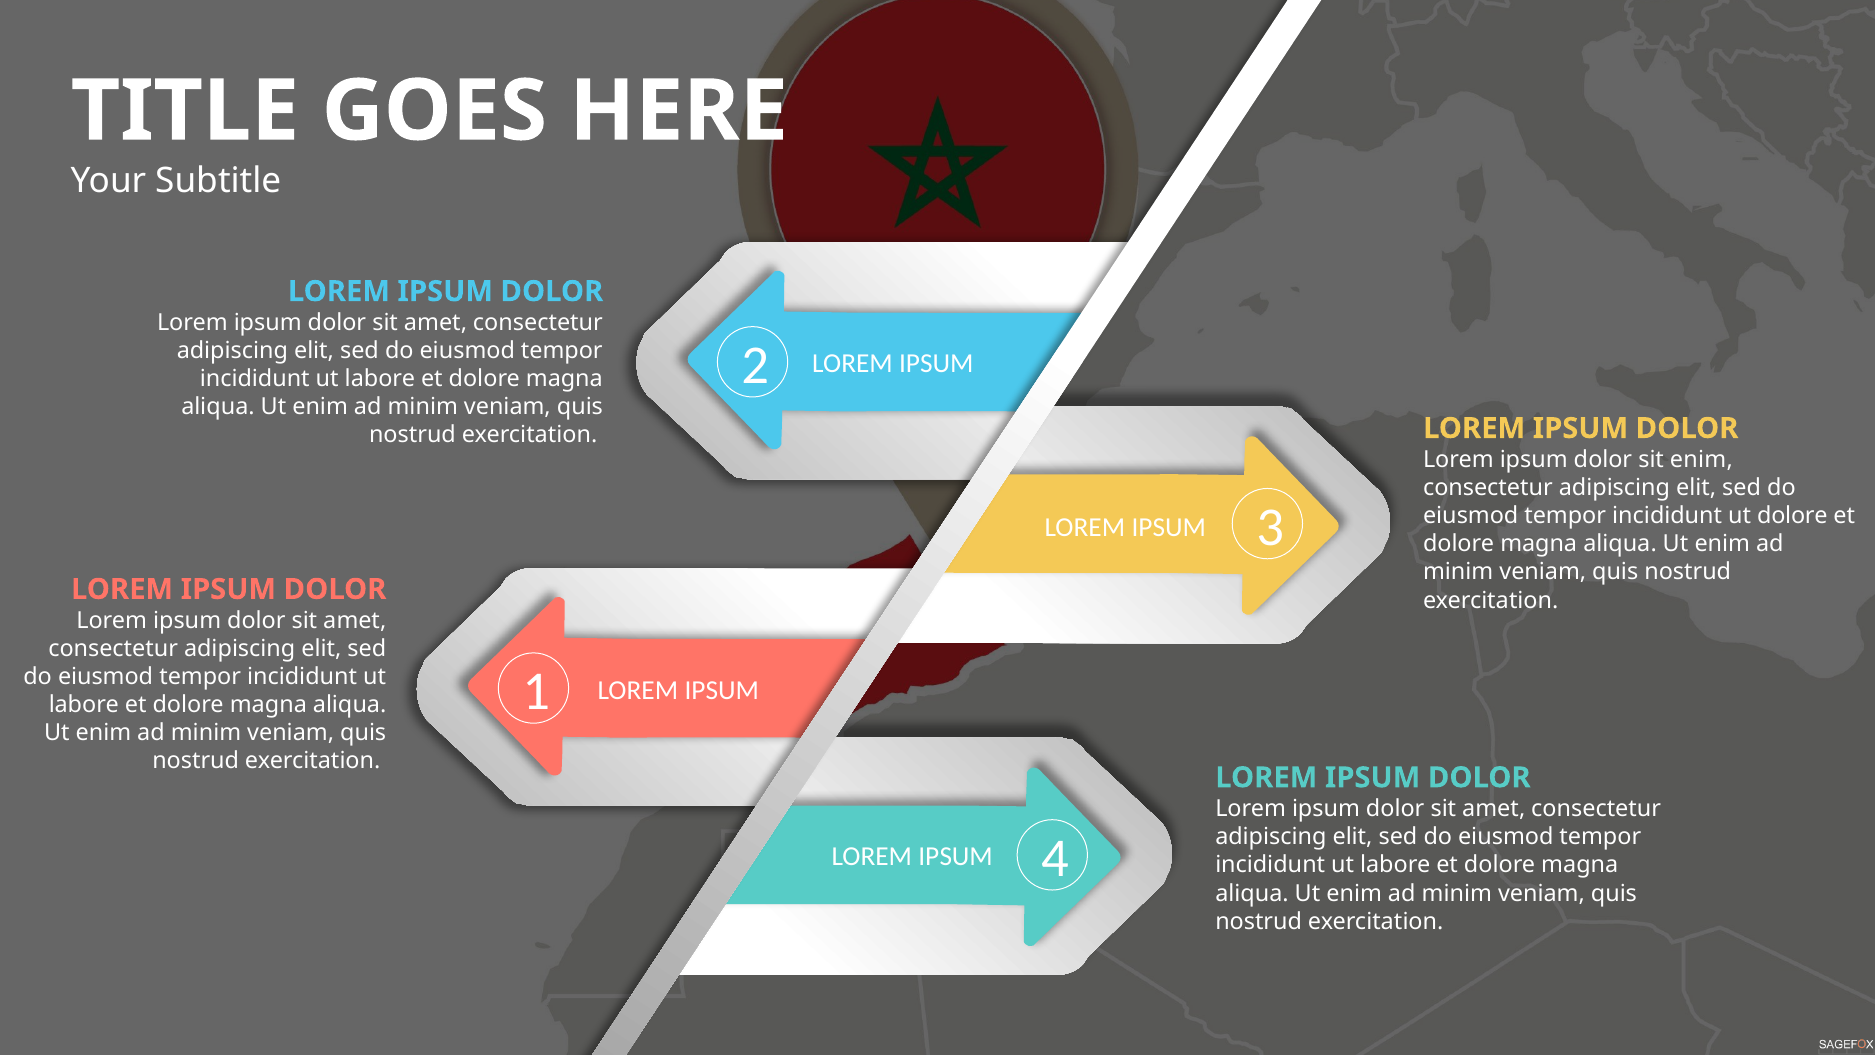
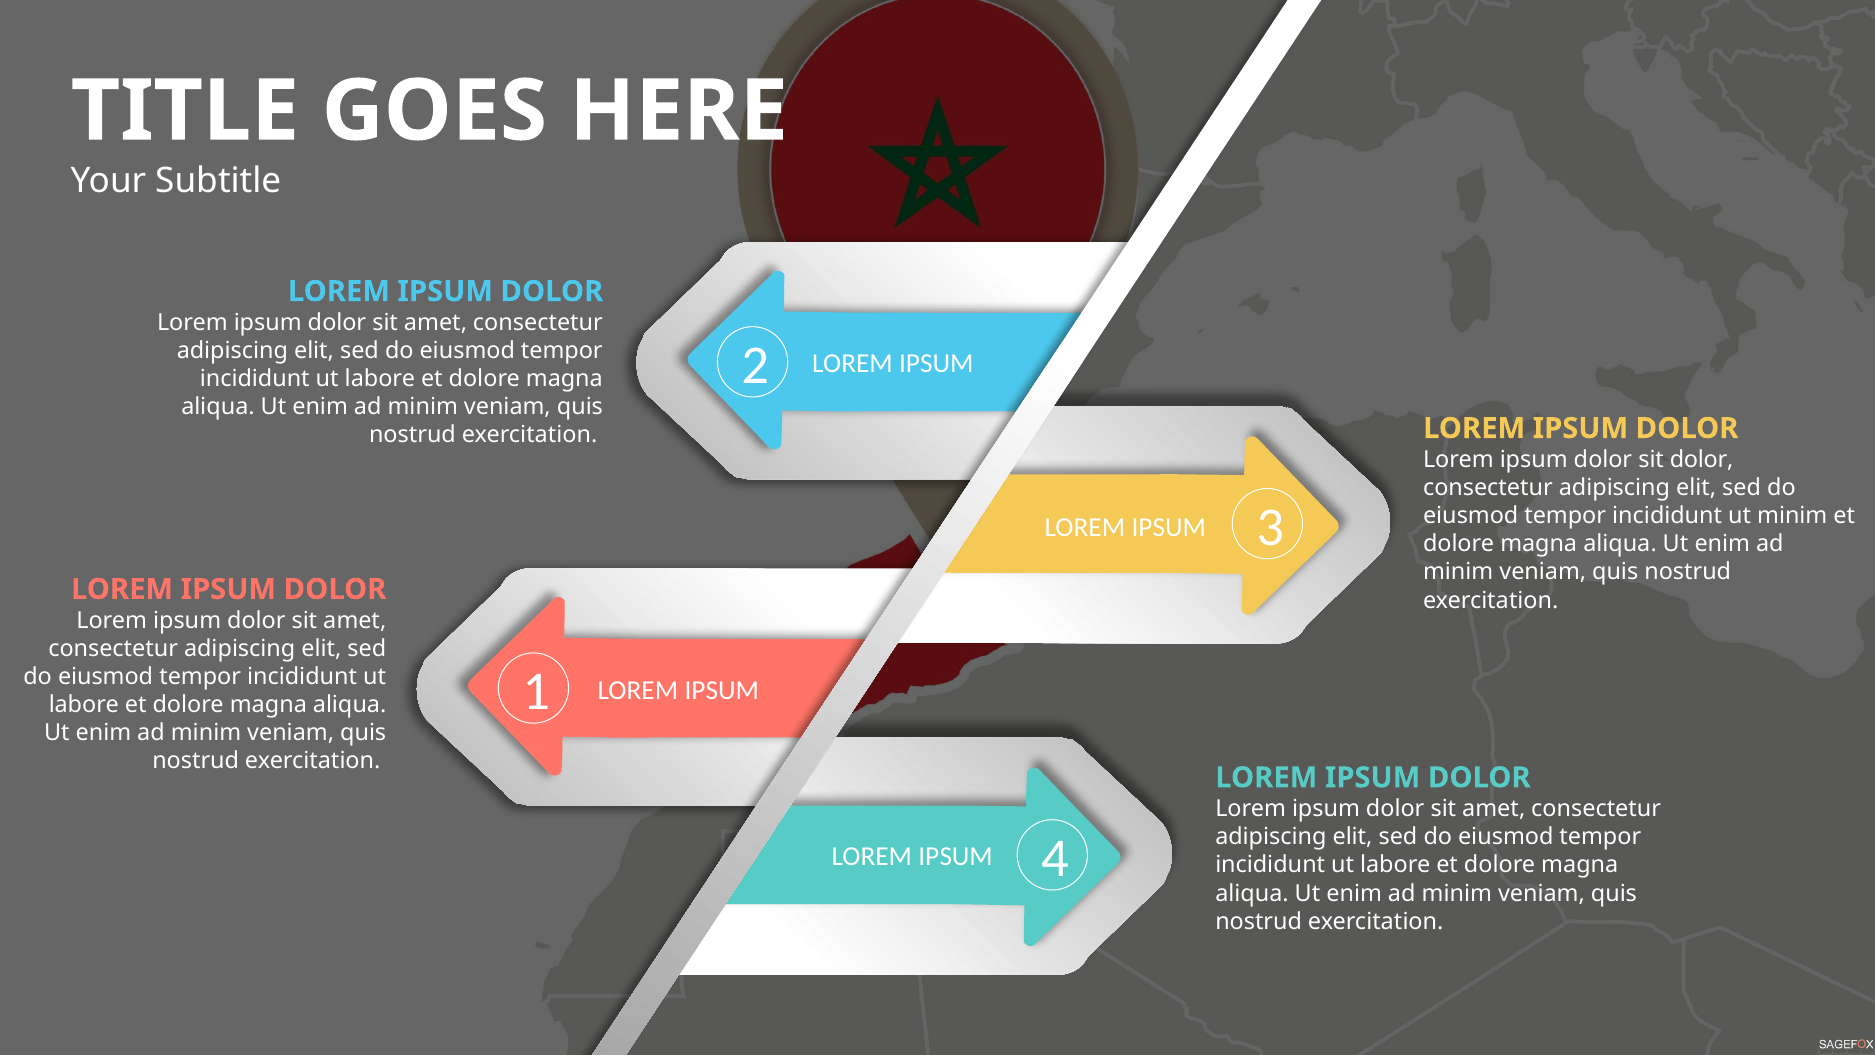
sit enim: enim -> dolor
ut dolore: dolore -> minim
